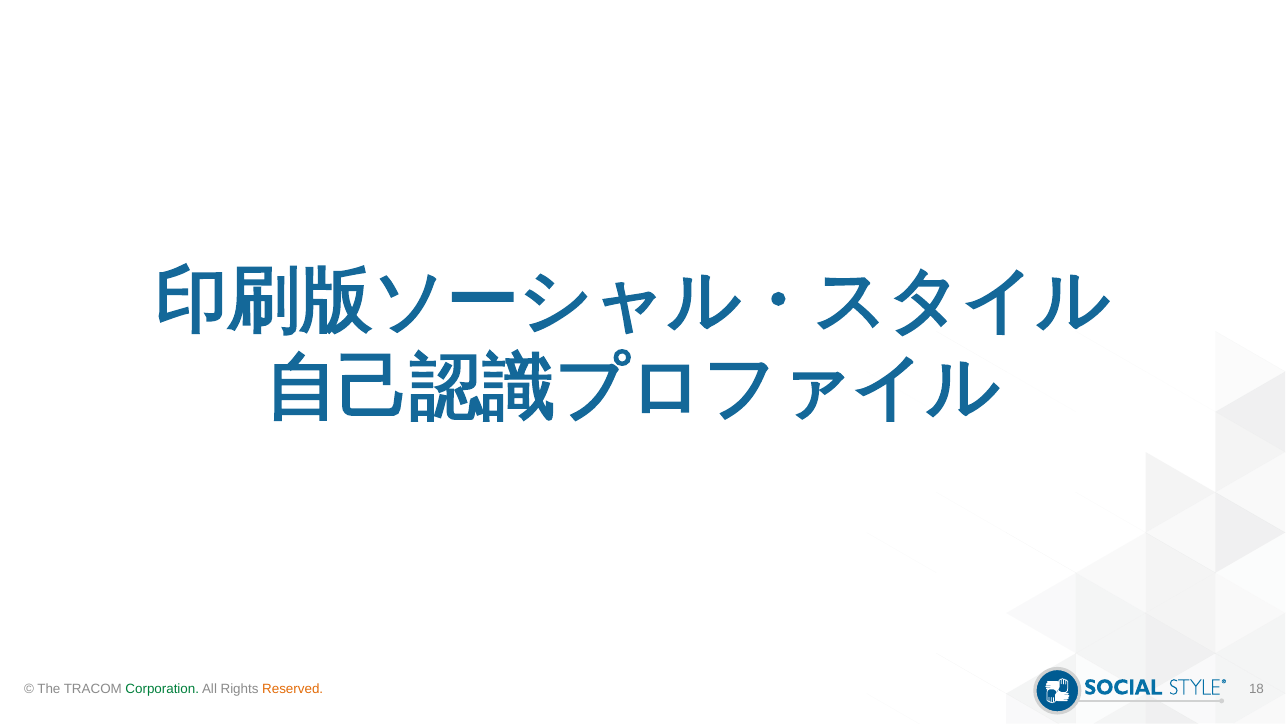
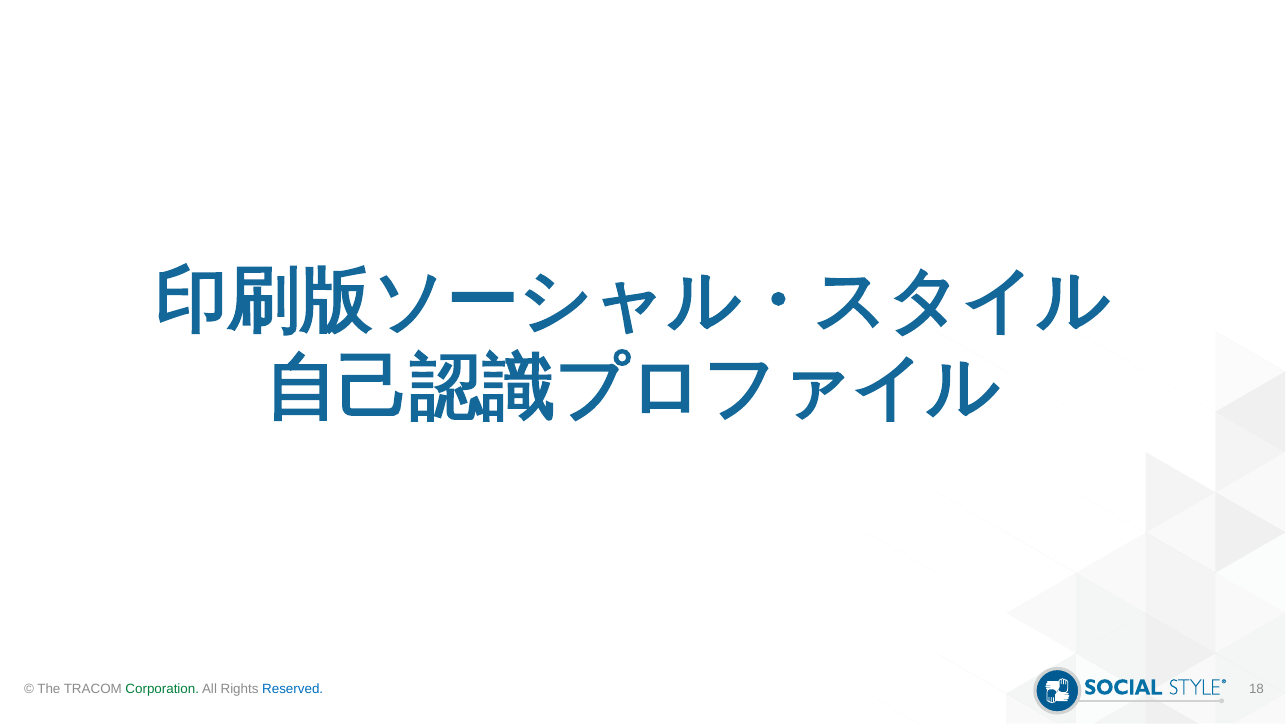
Reserved colour: orange -> blue
